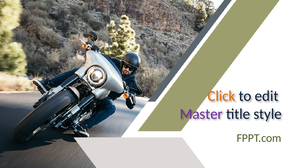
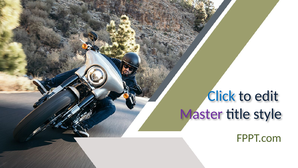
Click colour: orange -> blue
